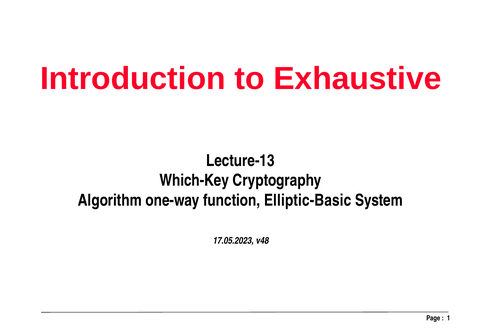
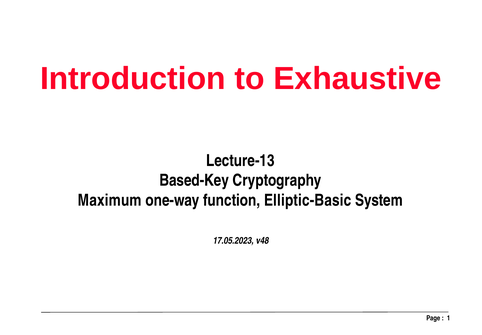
Which-Key: Which-Key -> Based-Key
Algorithm: Algorithm -> Maximum
